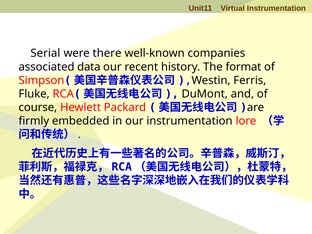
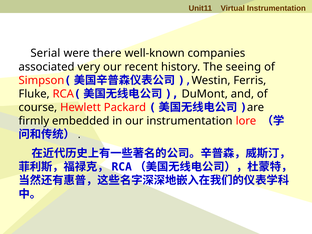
data: data -> very
format: format -> seeing
